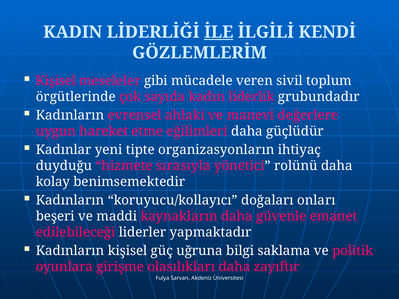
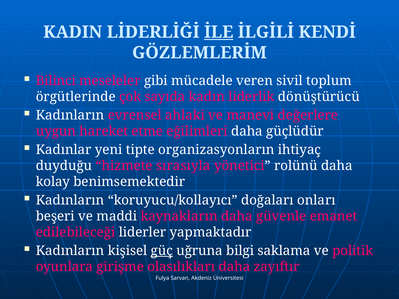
Kişisel at (56, 81): Kişisel -> Bilinci
grubundadır: grubundadır -> dönüştürücü
güç underline: none -> present
